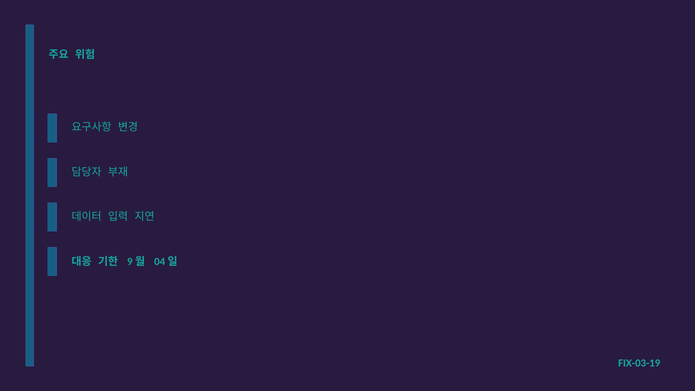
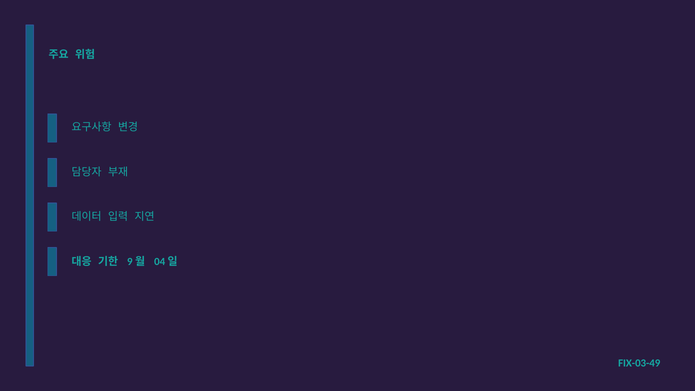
FIX-03-19: FIX-03-19 -> FIX-03-49
